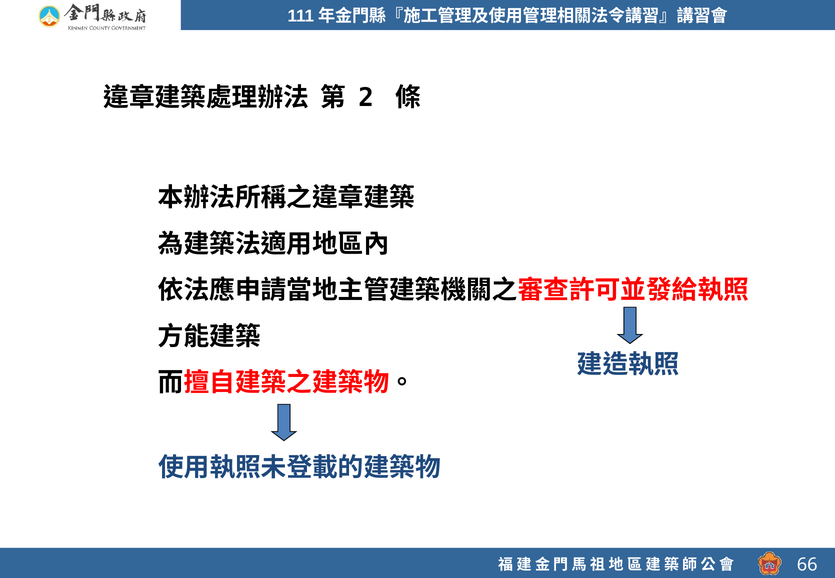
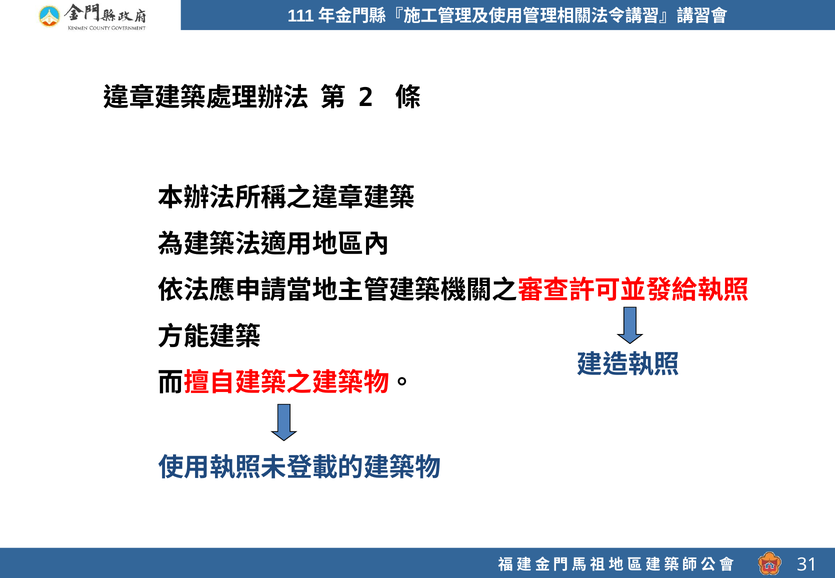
66: 66 -> 31
